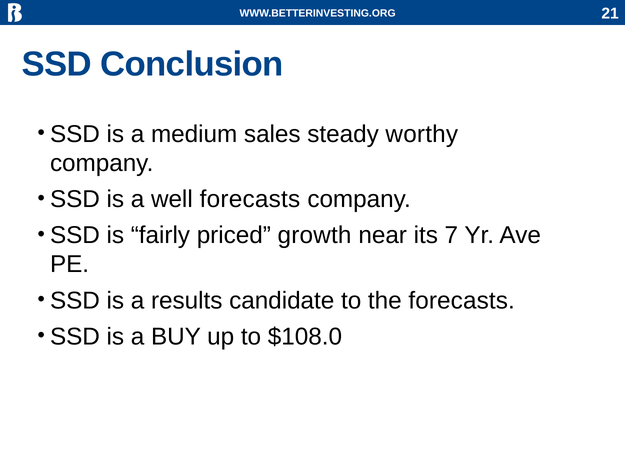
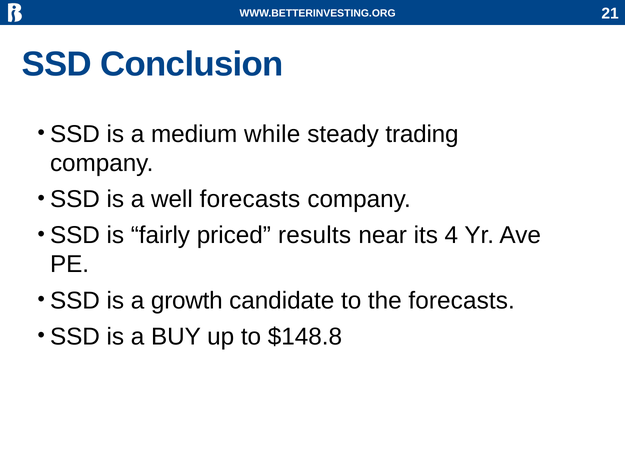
sales: sales -> while
worthy: worthy -> trading
growth: growth -> results
7: 7 -> 4
results: results -> growth
$108.0: $108.0 -> $148.8
